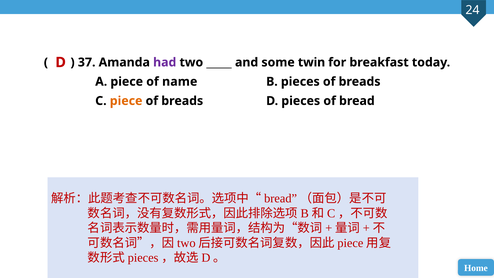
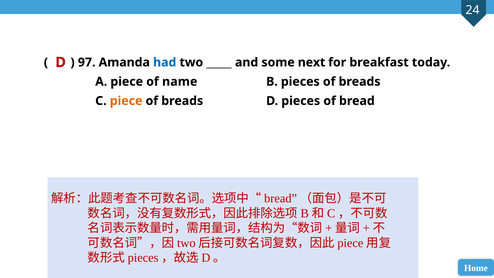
37: 37 -> 97
had colour: purple -> blue
twin: twin -> next
